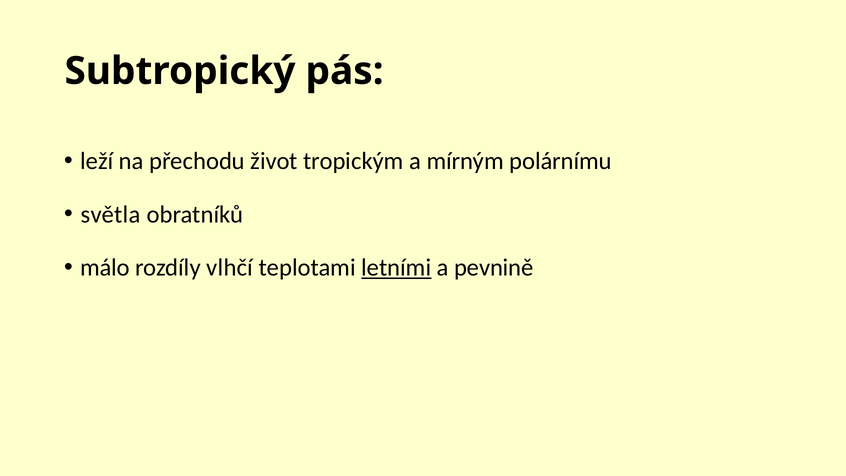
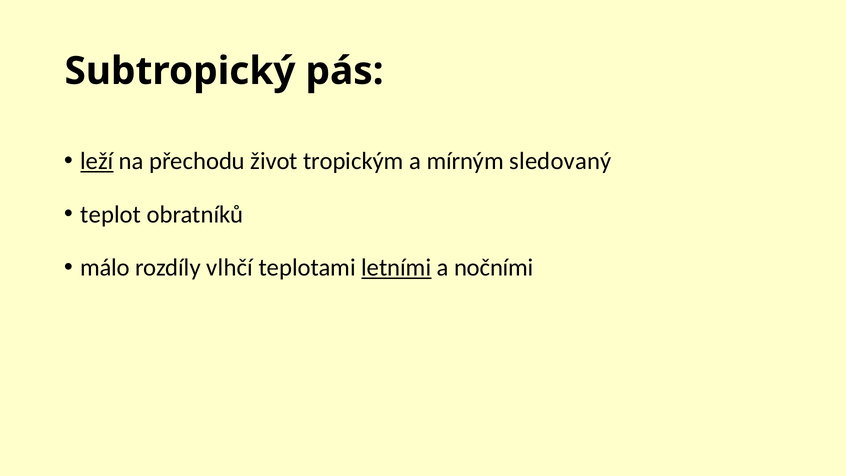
leží underline: none -> present
polárnímu: polárnímu -> sledovaný
světla: světla -> teplot
pevnině: pevnině -> nočními
